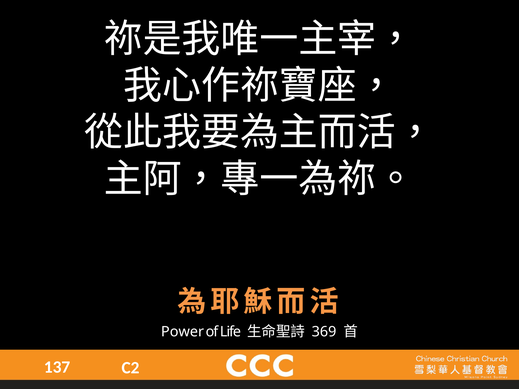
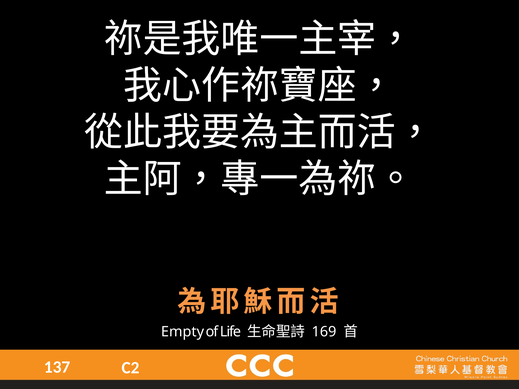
Power: Power -> Empty
369: 369 -> 169
